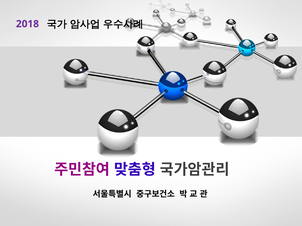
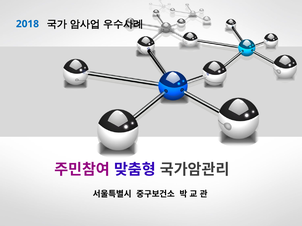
2018 colour: purple -> blue
